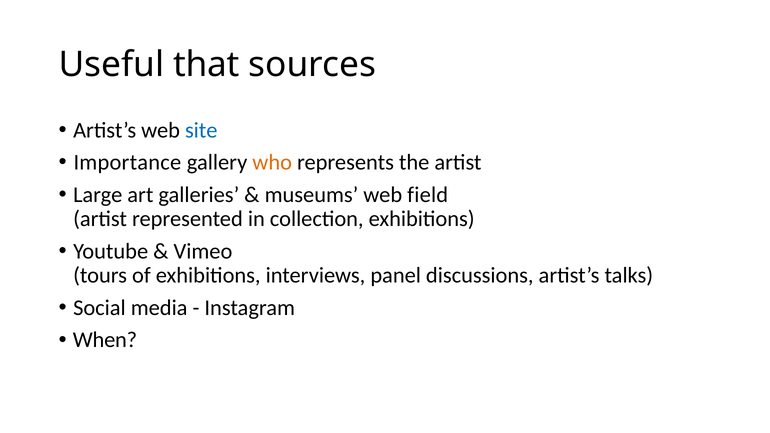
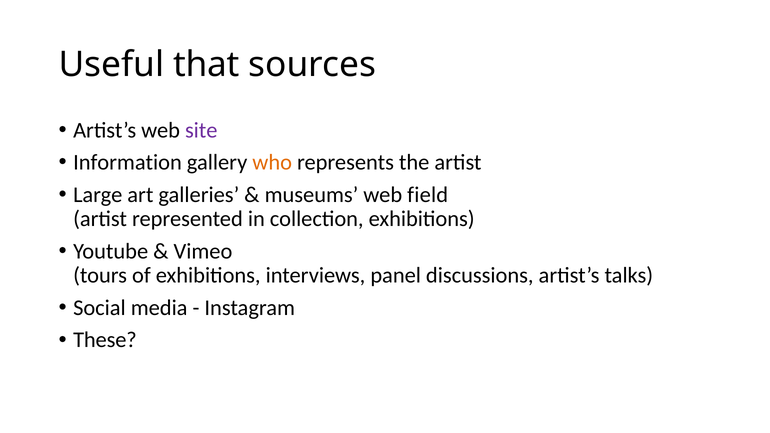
site colour: blue -> purple
Importance: Importance -> Information
When: When -> These
